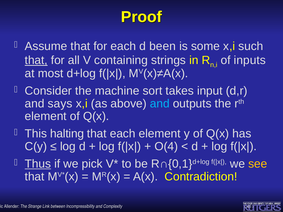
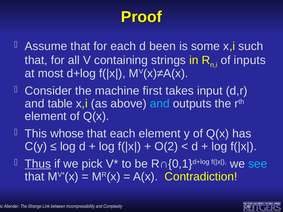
that at (36, 60) underline: present -> none
sort: sort -> first
says: says -> table
halting: halting -> whose
O(4: O(4 -> O(2
see colour: yellow -> light blue
